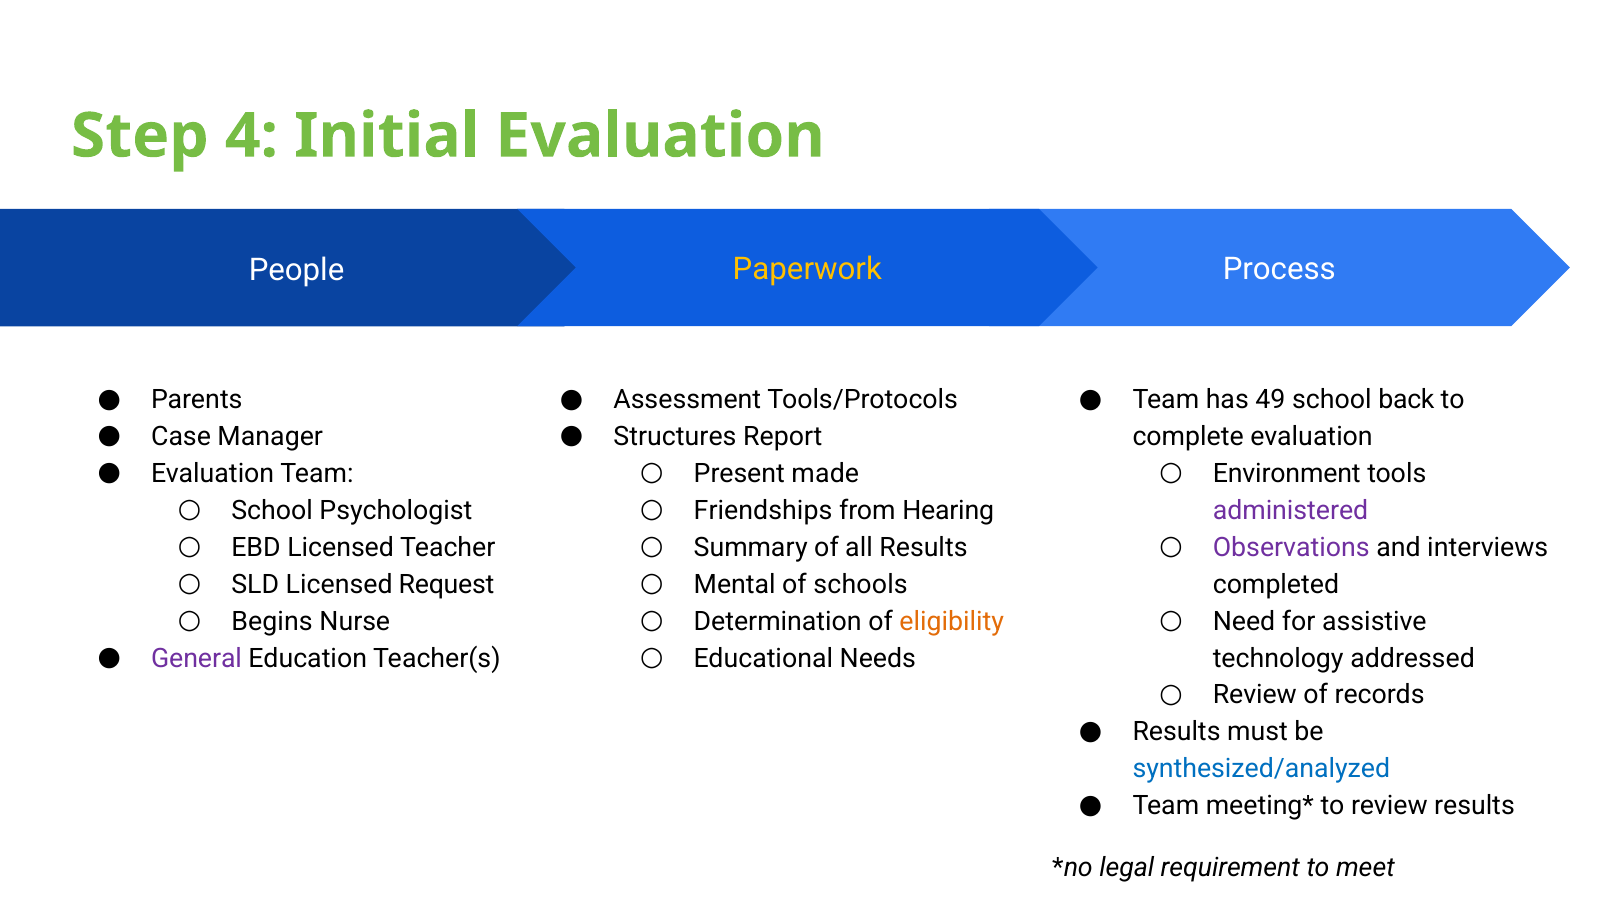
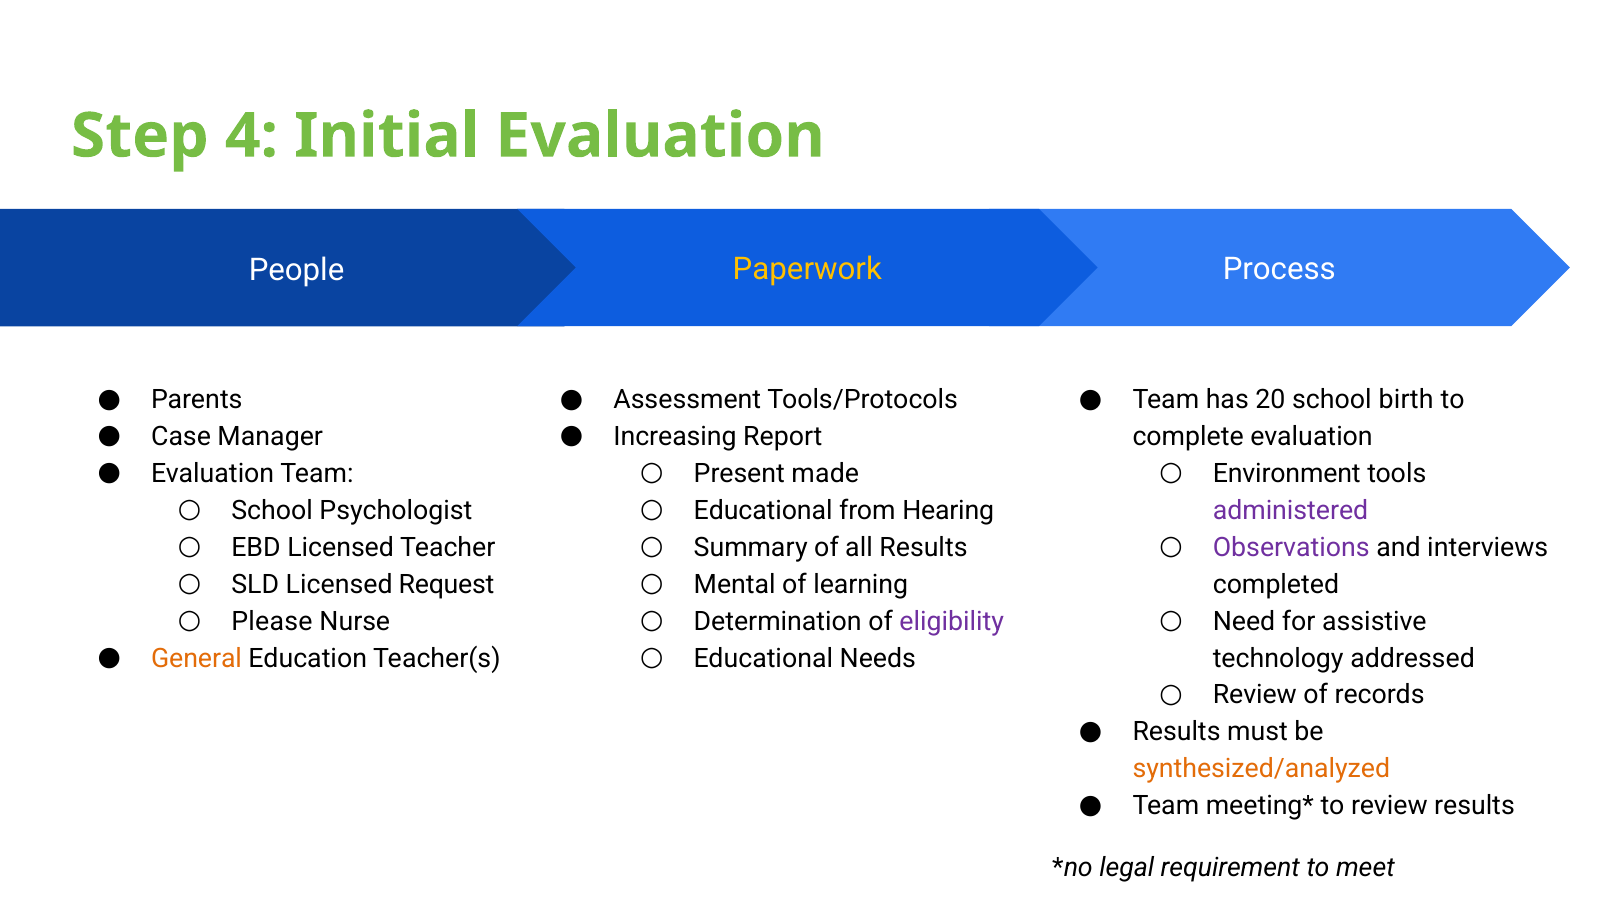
49: 49 -> 20
back: back -> birth
Structures: Structures -> Increasing
Friendships at (763, 511): Friendships -> Educational
schools: schools -> learning
Begins: Begins -> Please
eligibility colour: orange -> purple
General colour: purple -> orange
synthesized/analyzed colour: blue -> orange
